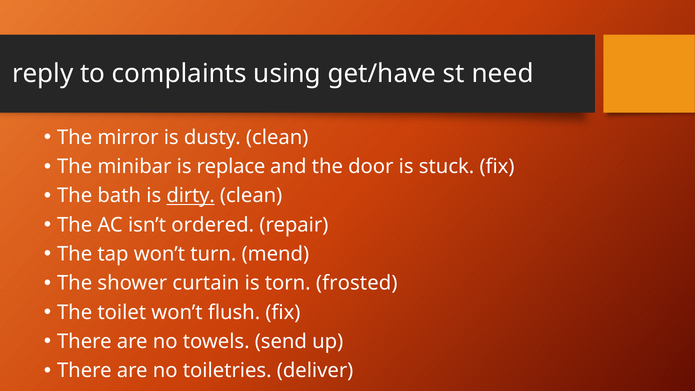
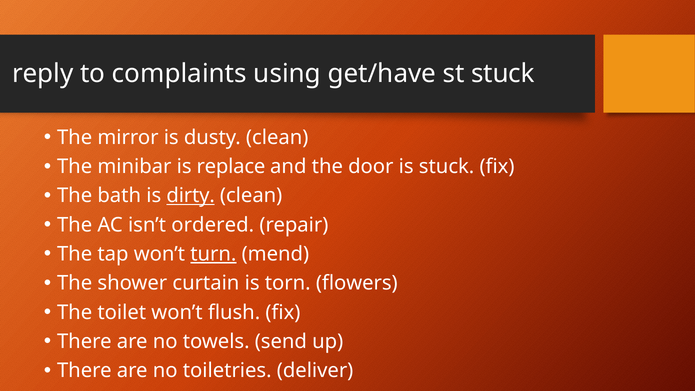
st need: need -> stuck
turn underline: none -> present
frosted: frosted -> flowers
